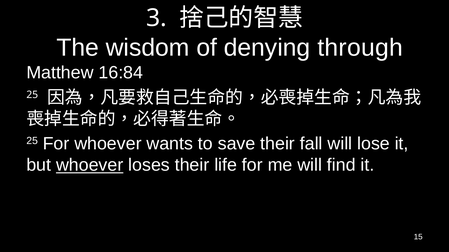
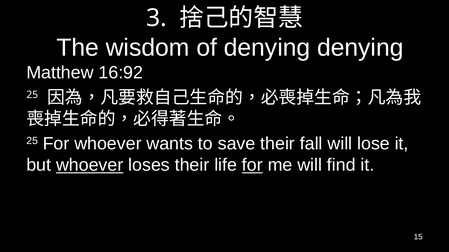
denying through: through -> denying
16:84: 16:84 -> 16:92
for at (252, 165) underline: none -> present
